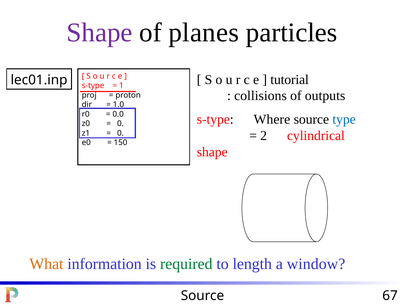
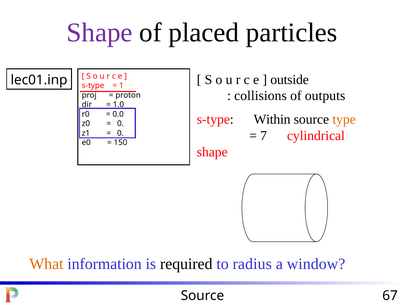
planes: planes -> placed
tutorial: tutorial -> outside
Where: Where -> Within
type colour: blue -> orange
2: 2 -> 7
required colour: green -> black
length: length -> radius
